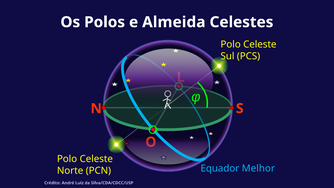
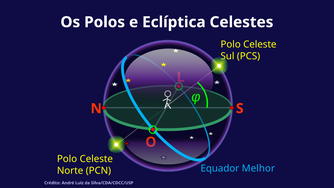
Almeida: Almeida -> Eclíptica
